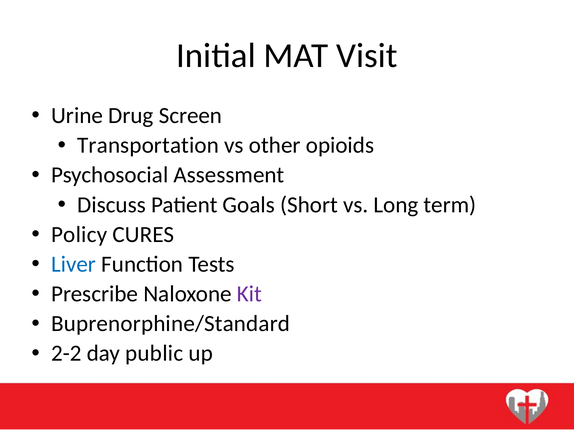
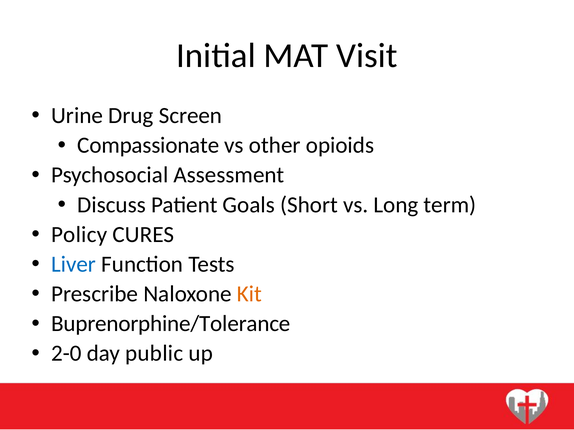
Transportation: Transportation -> Compassionate
Kit colour: purple -> orange
Buprenorphine/Standard: Buprenorphine/Standard -> Buprenorphine/Tolerance
2-2: 2-2 -> 2-0
